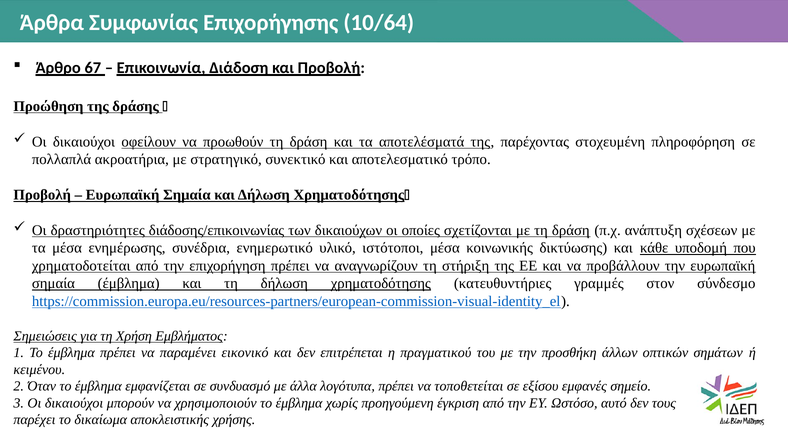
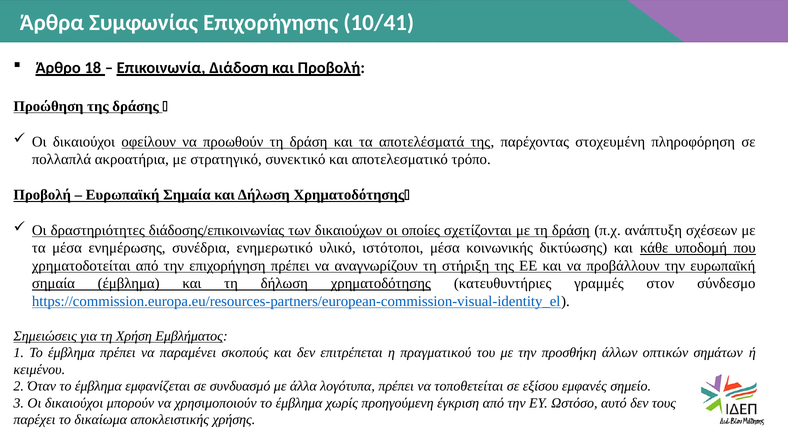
10/64: 10/64 -> 10/41
67: 67 -> 18
εικονικό: εικονικό -> σκοπούς
